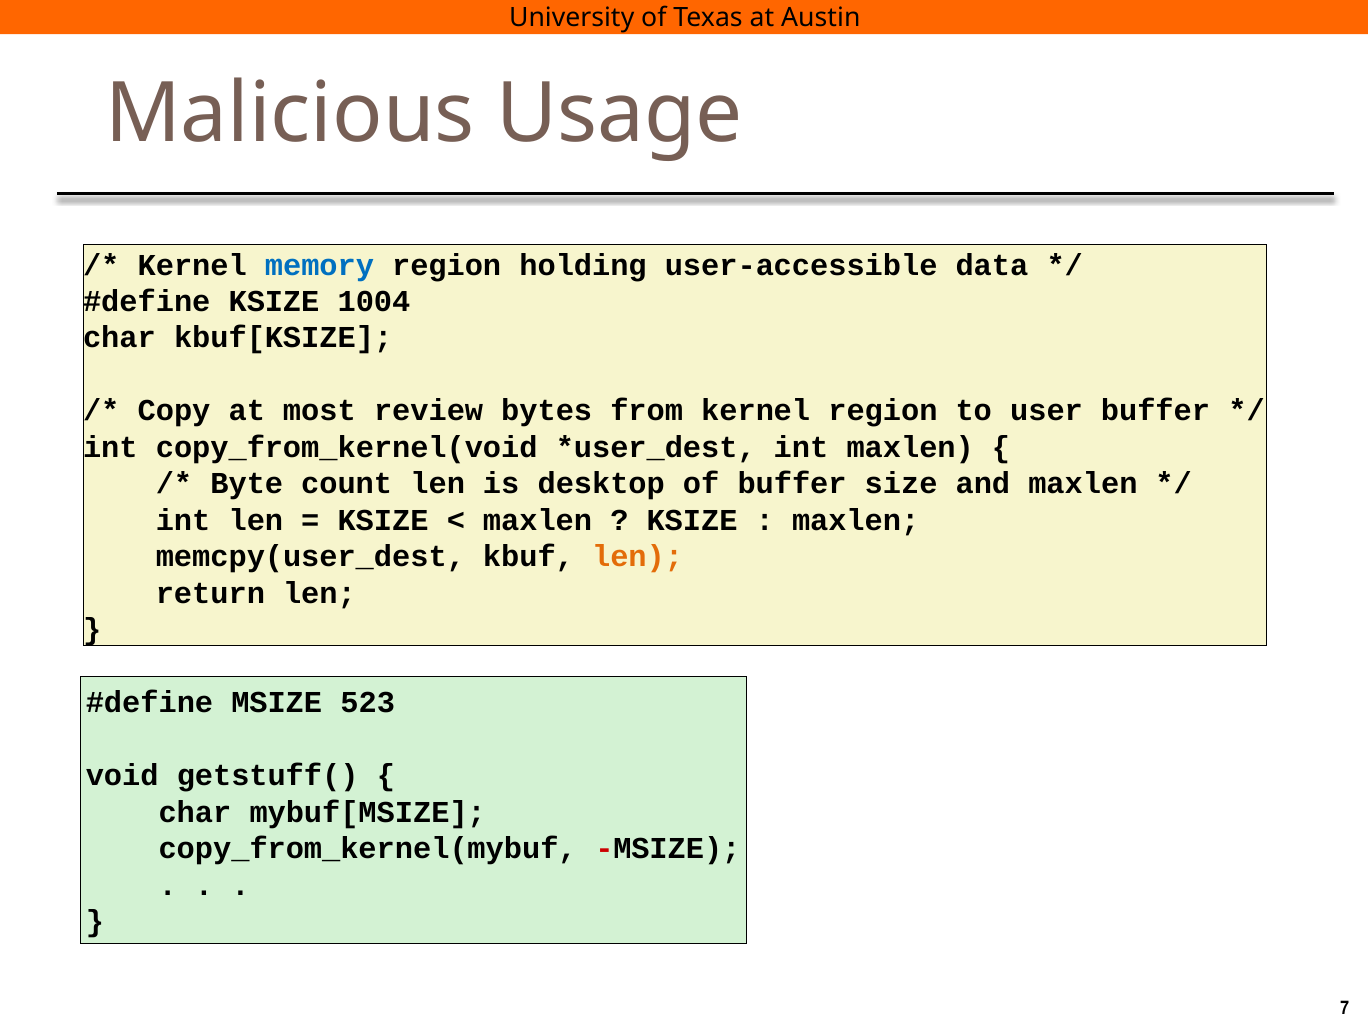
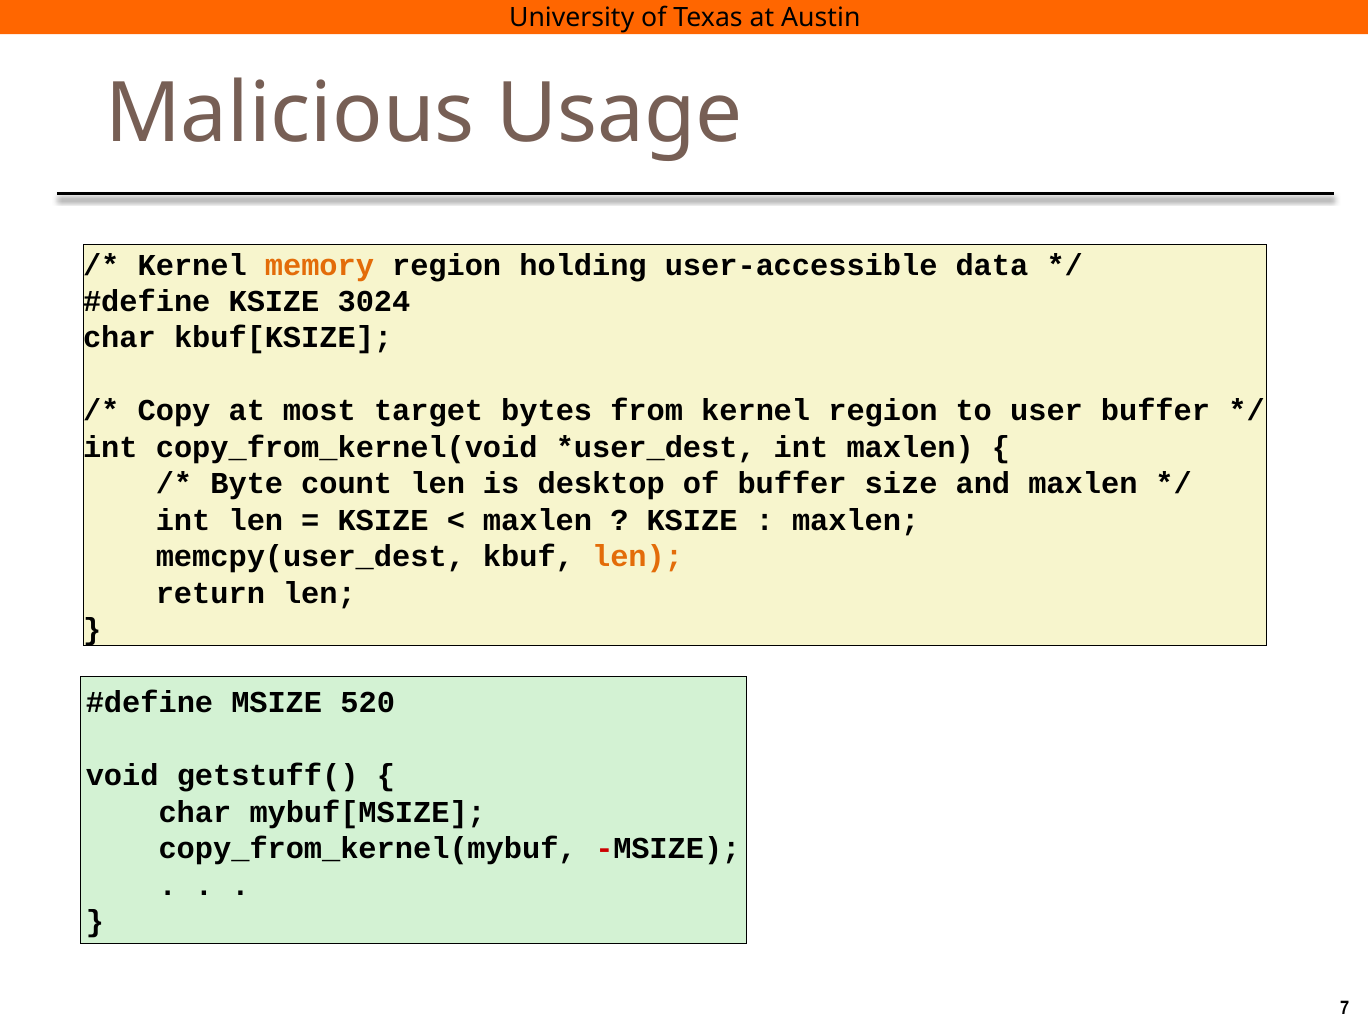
memory colour: blue -> orange
1004: 1004 -> 3024
review: review -> target
523: 523 -> 520
